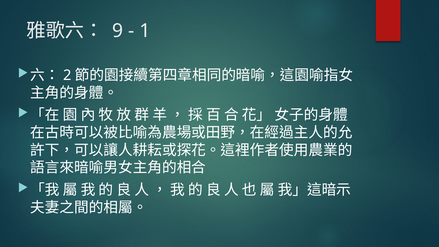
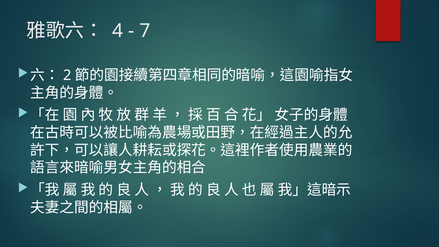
9: 9 -> 4
1: 1 -> 7
